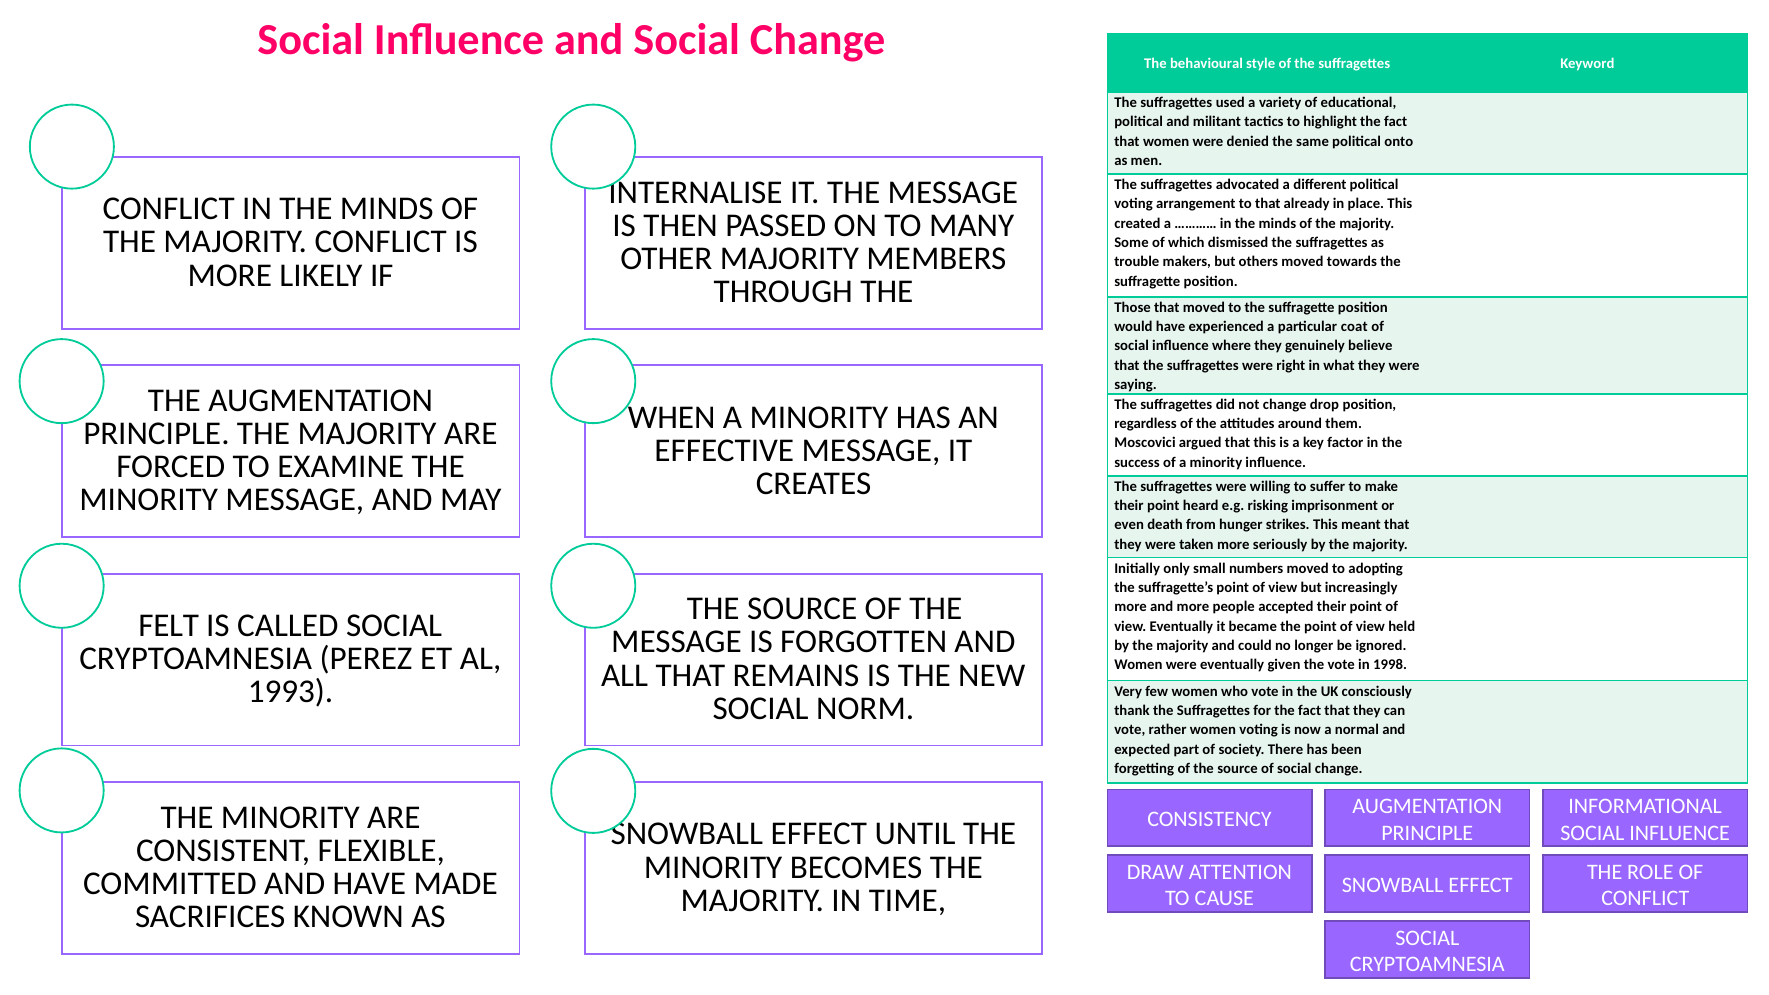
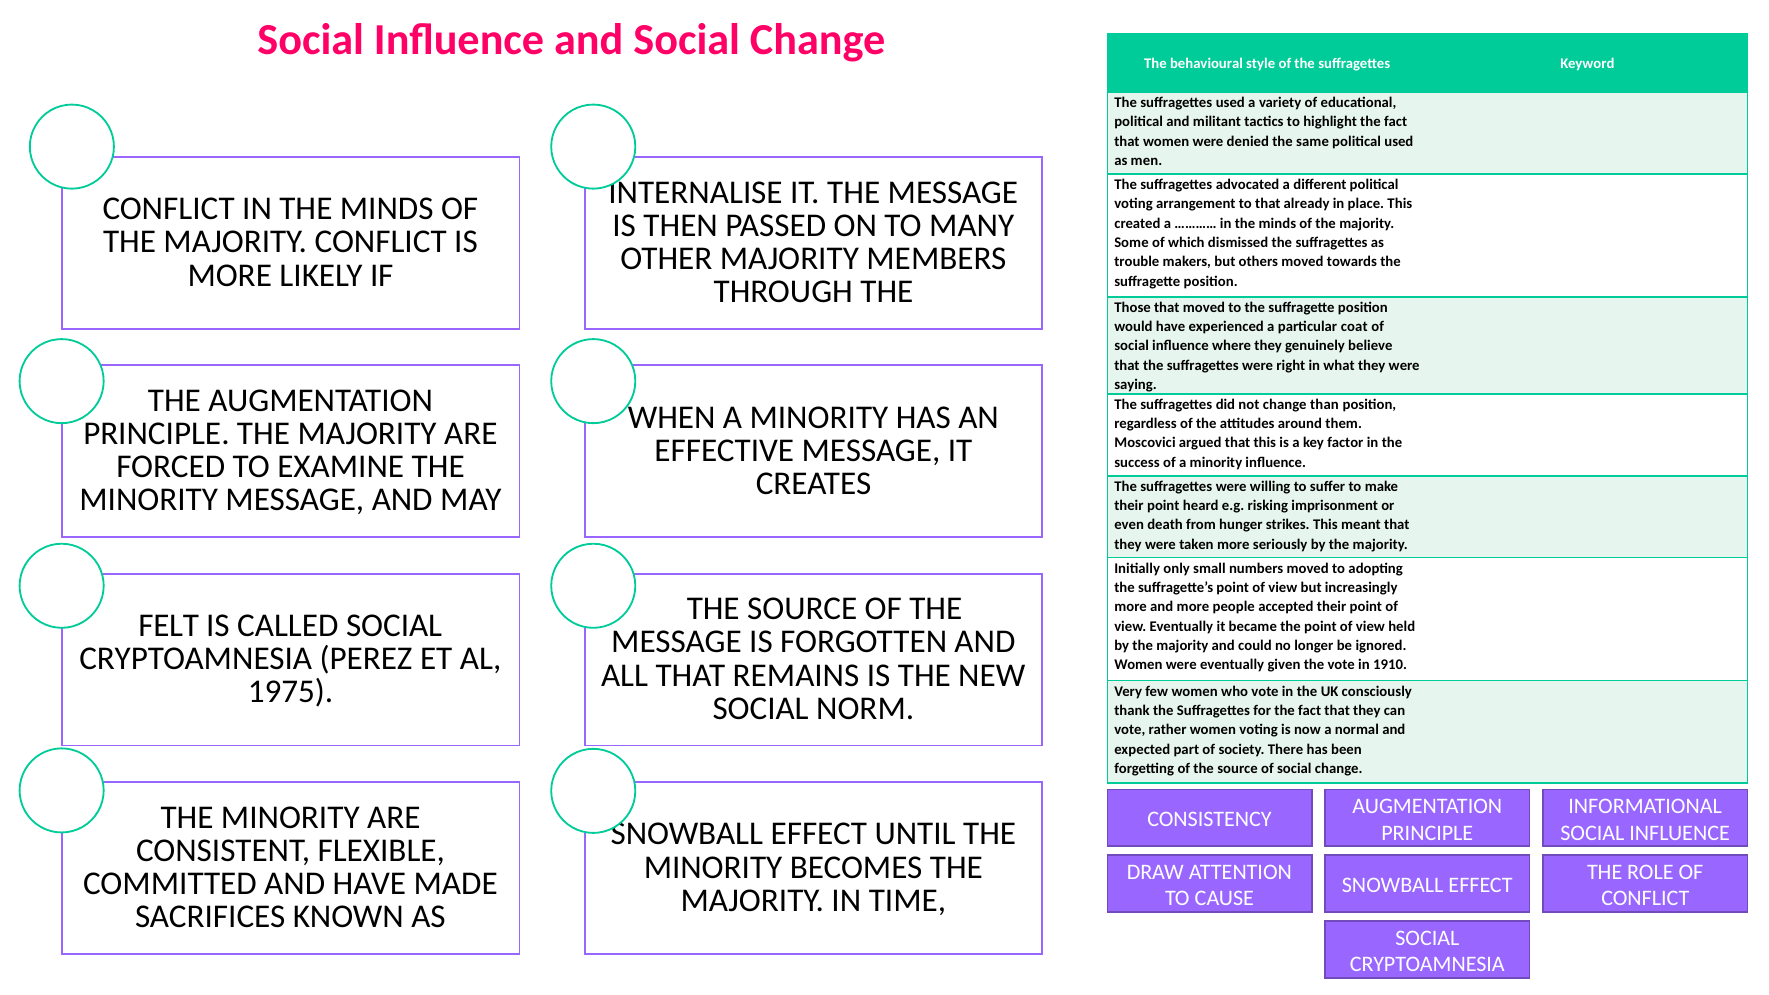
political onto: onto -> used
drop: drop -> than
1998: 1998 -> 1910
1993: 1993 -> 1975
